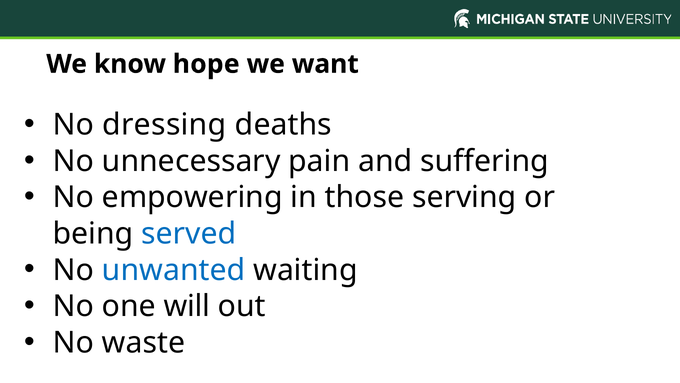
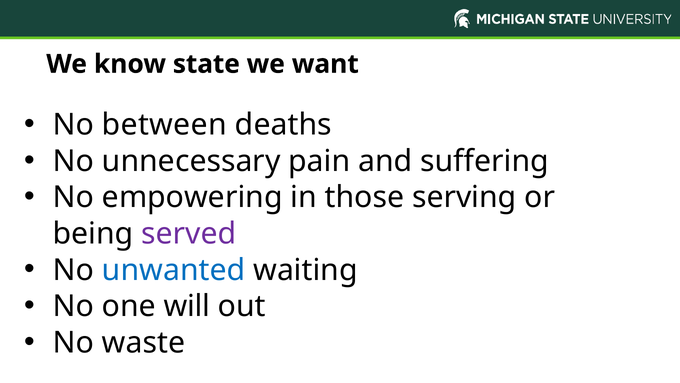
hope: hope -> state
dressing: dressing -> between
served colour: blue -> purple
